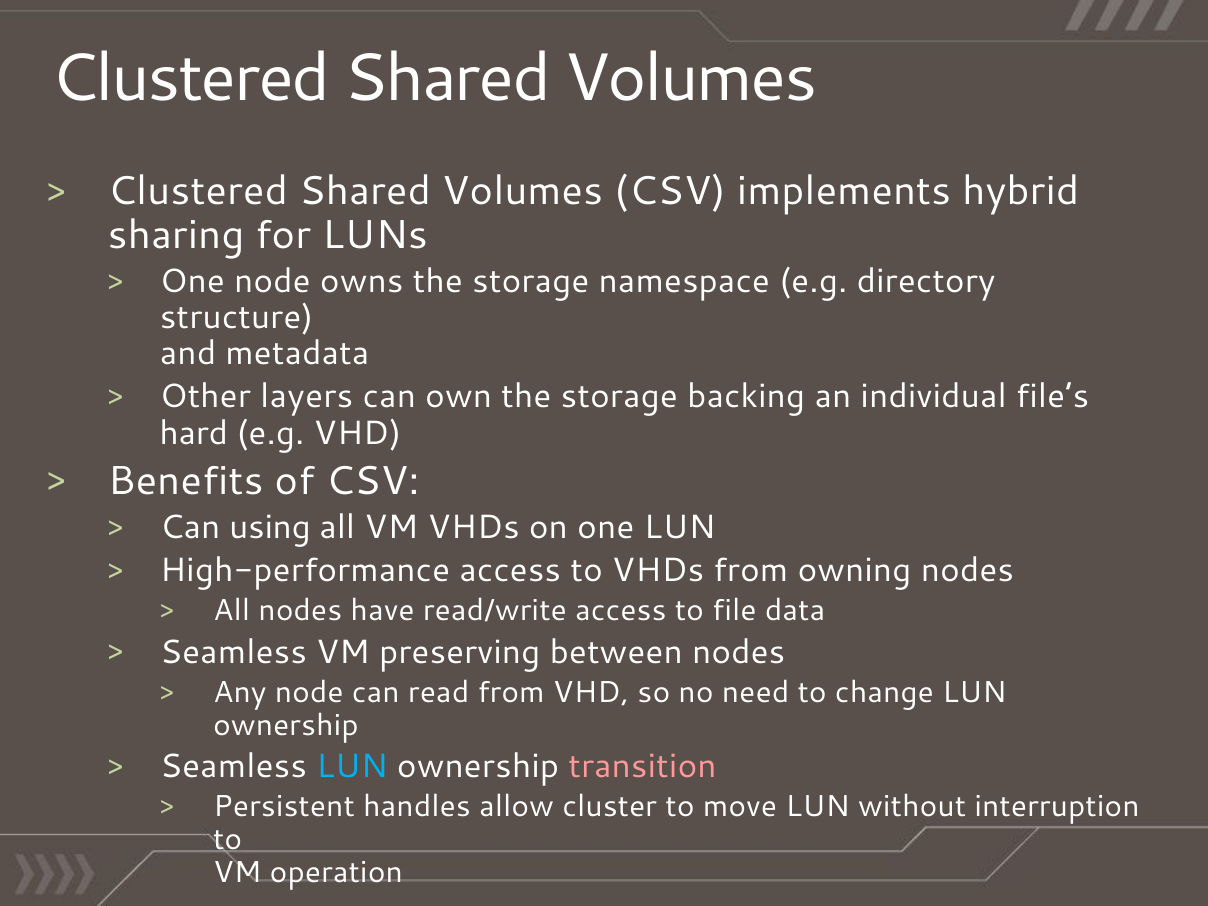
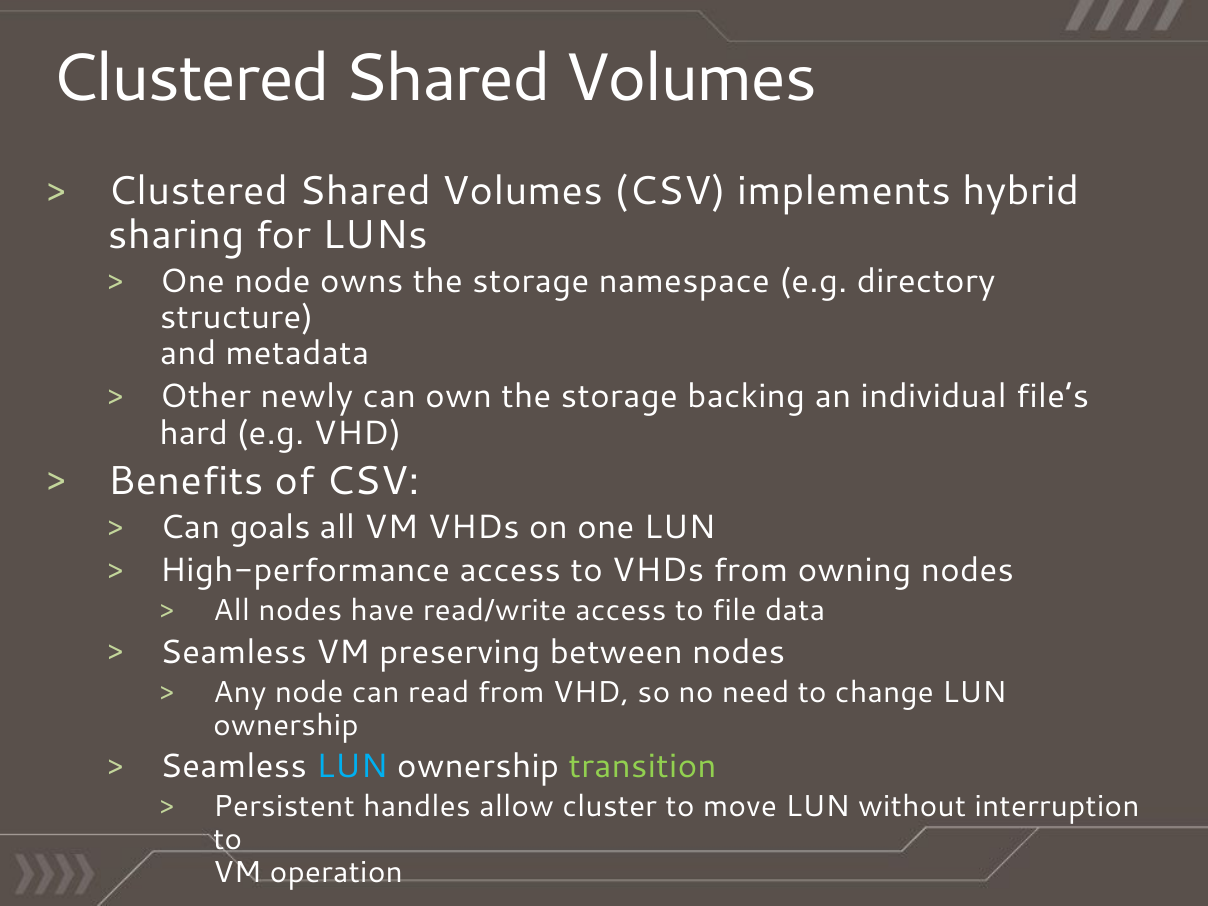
layers: layers -> newly
using: using -> goals
transition colour: pink -> light green
